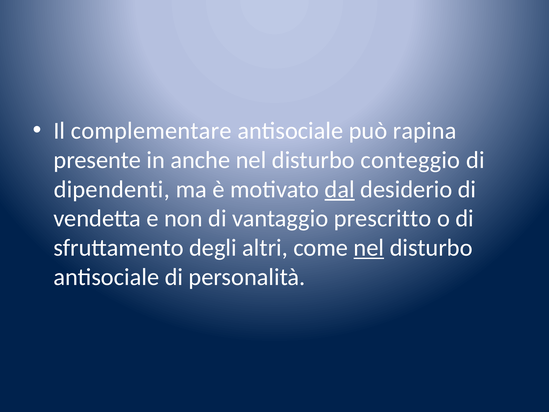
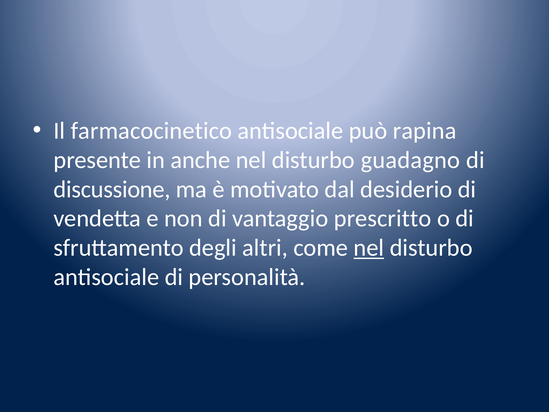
complementare: complementare -> farmacocinetico
conteggio: conteggio -> guadagno
dipendenti: dipendenti -> discussione
dal underline: present -> none
